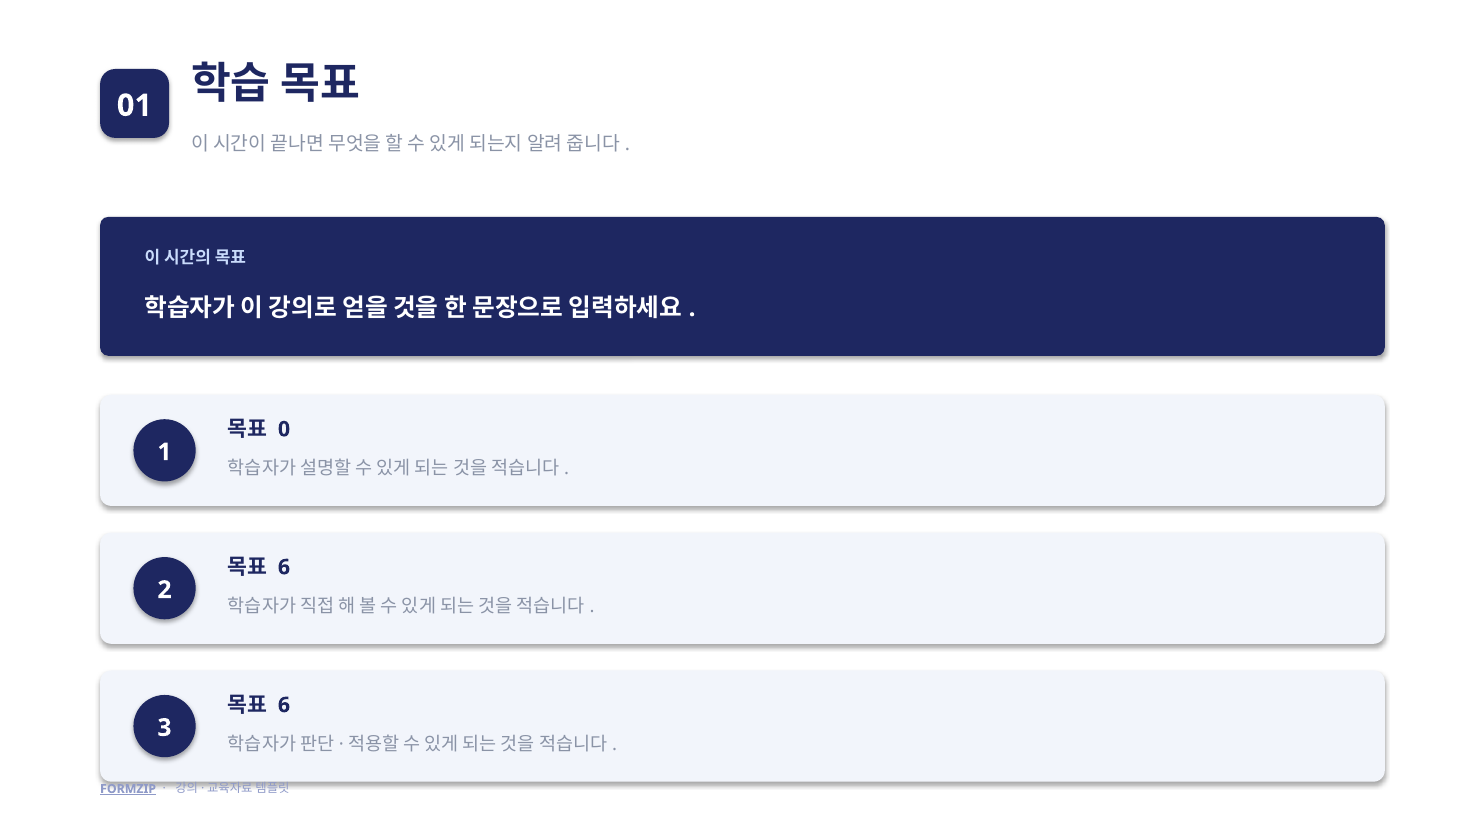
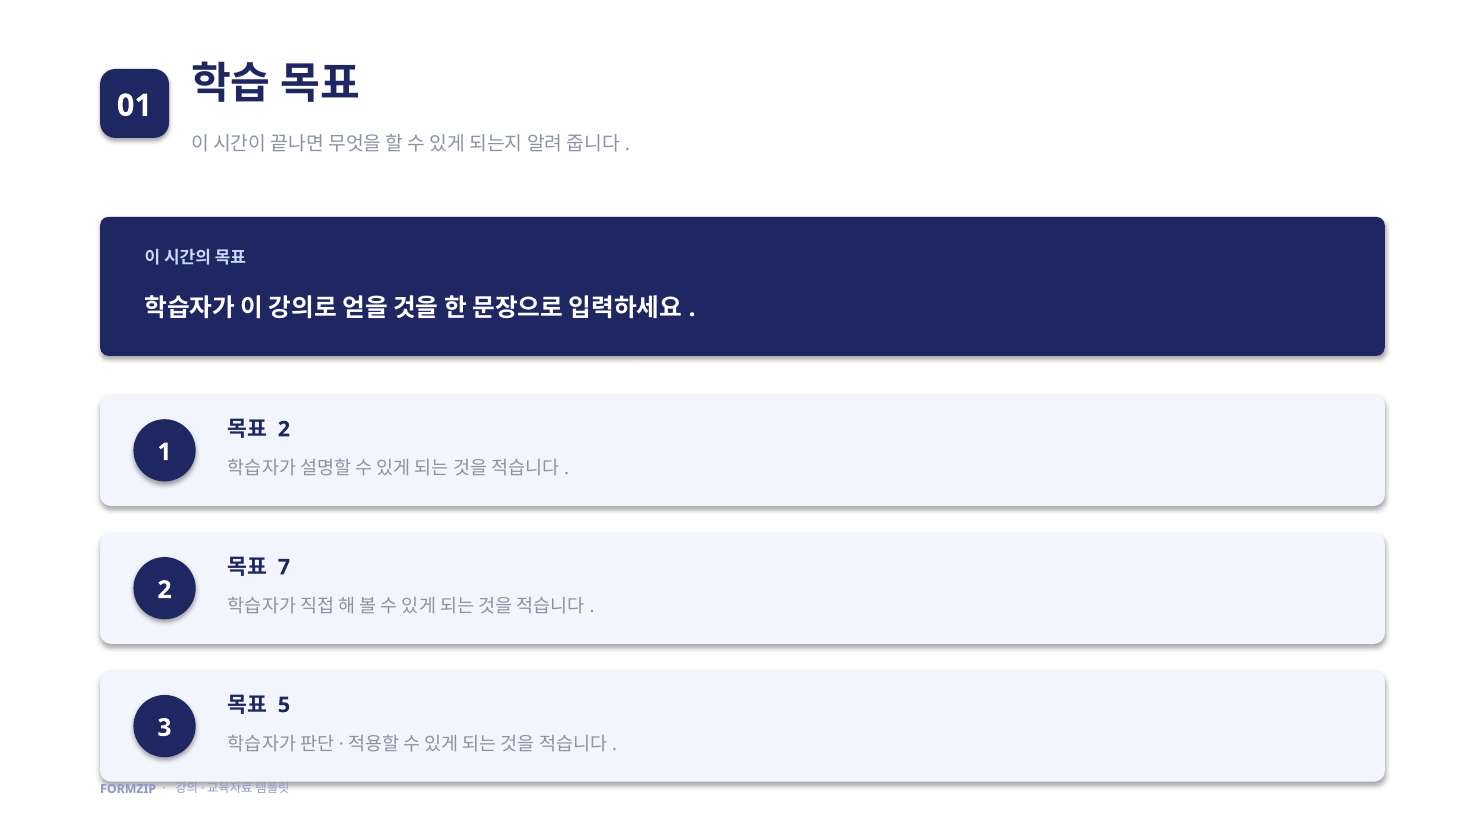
0 at (284, 429): 0 -> 2
6 at (284, 567): 6 -> 7
6 at (284, 705): 6 -> 5
FORMZIP underline: present -> none
